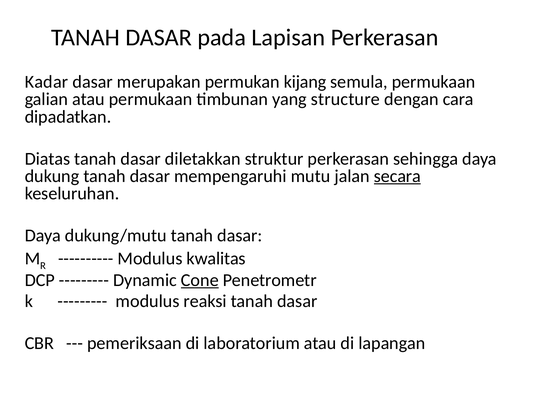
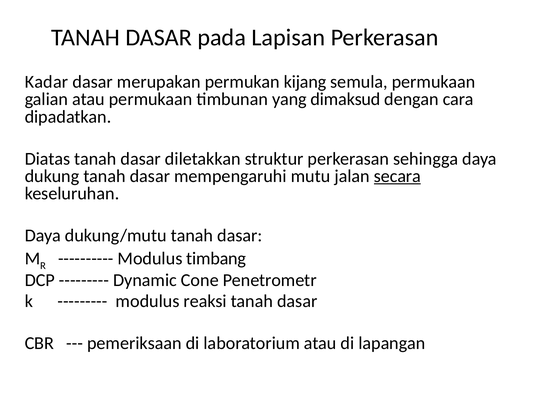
structure: structure -> dimaksud
kwalitas: kwalitas -> timbang
Cone underline: present -> none
